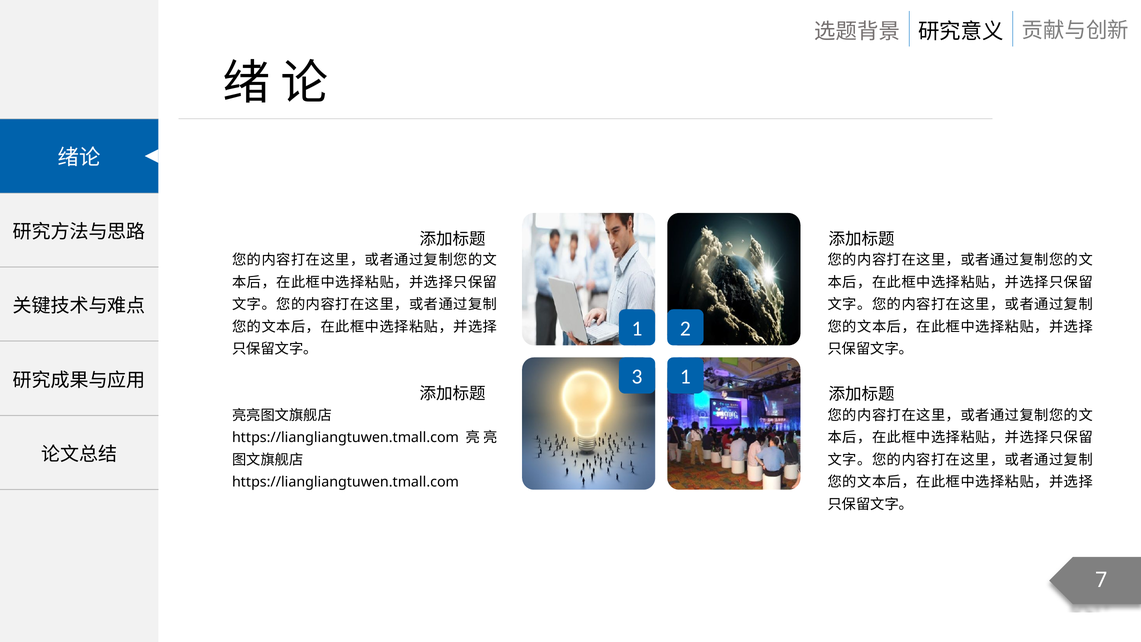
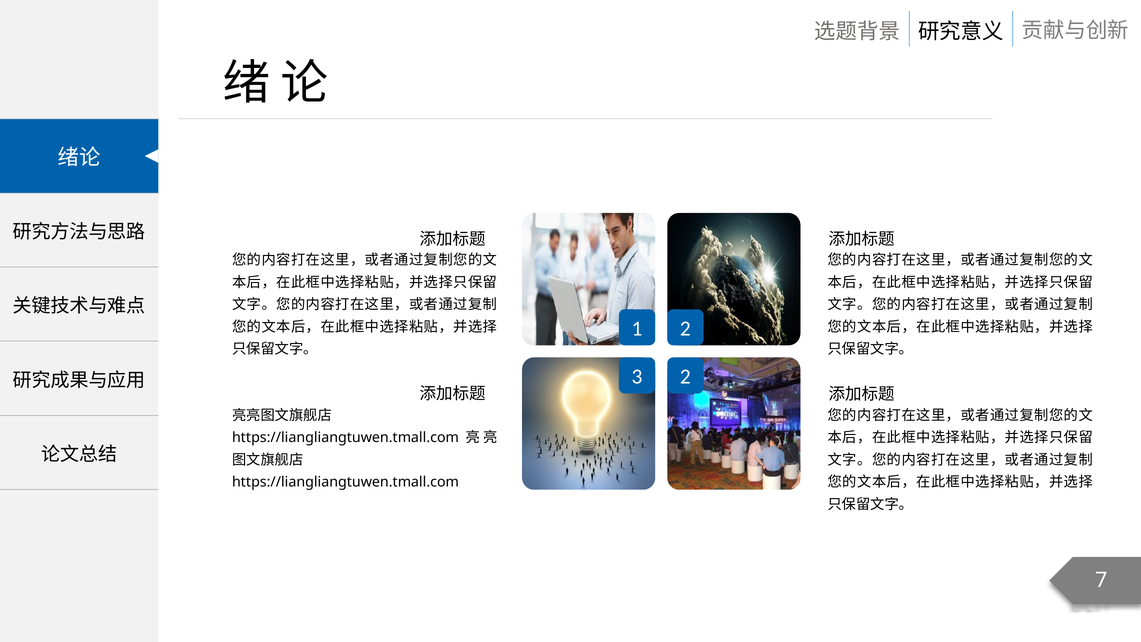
3 1: 1 -> 2
